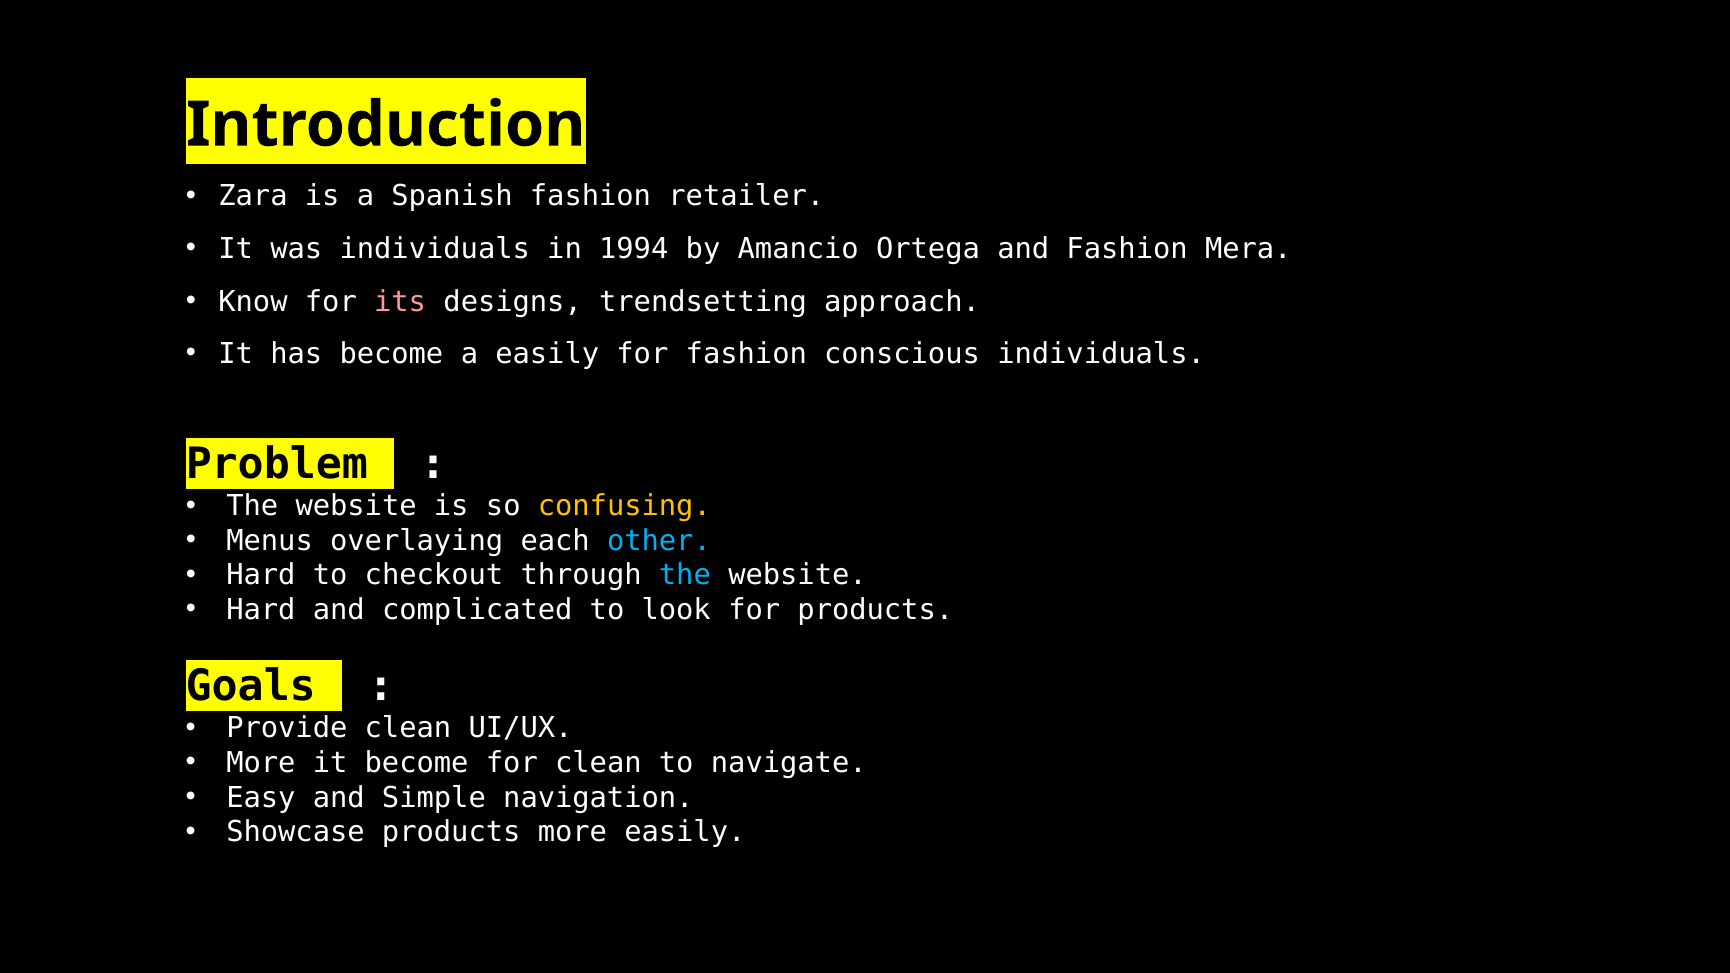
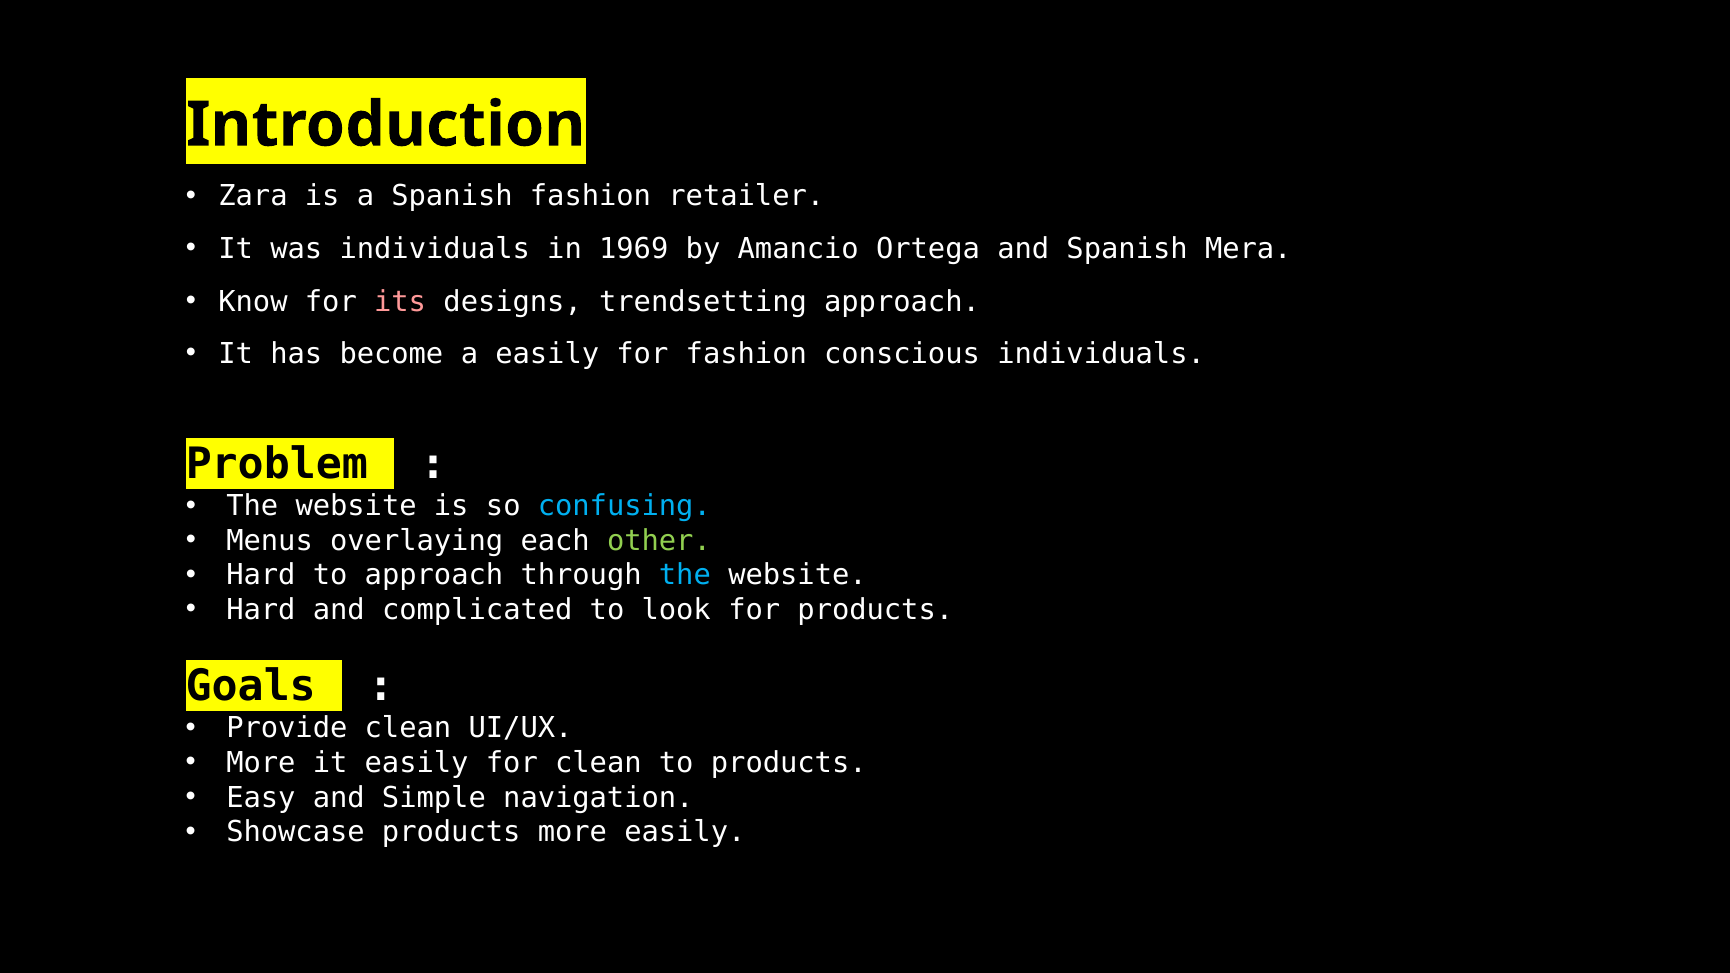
1994: 1994 -> 1969
and Fashion: Fashion -> Spanish
confusing colour: yellow -> light blue
other colour: light blue -> light green
to checkout: checkout -> approach
it become: become -> easily
to navigate: navigate -> products
